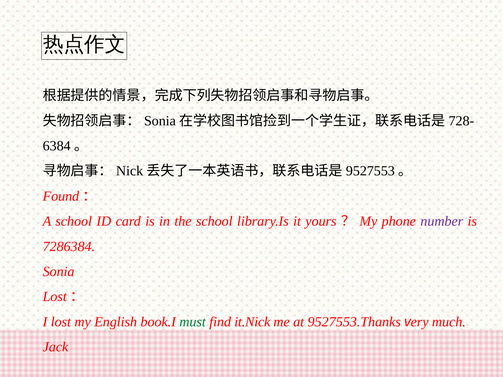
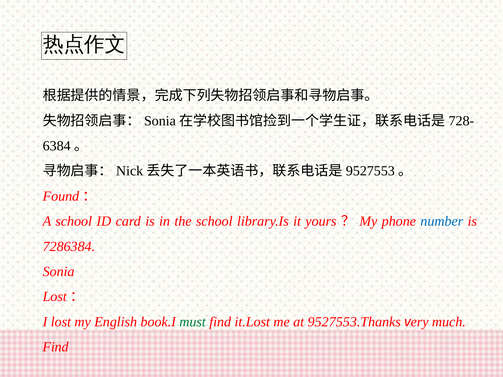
number colour: purple -> blue
it.Nick: it.Nick -> it.Lost
Jack at (55, 347): Jack -> Find
